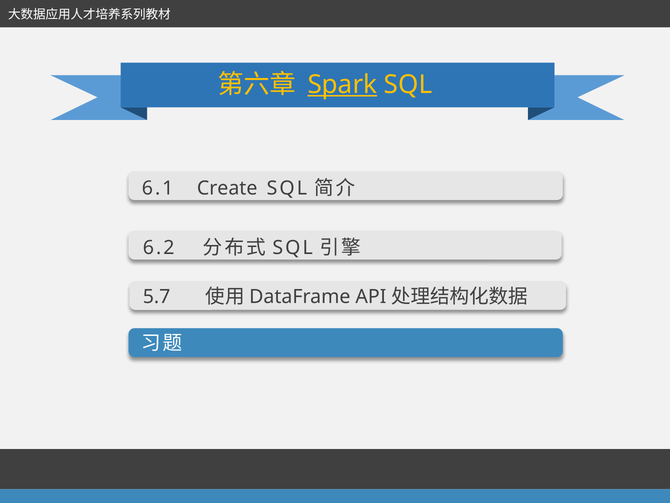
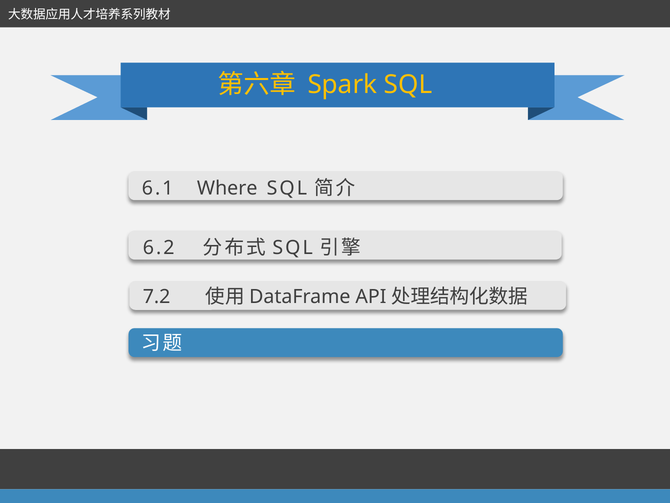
Spark underline: present -> none
Create: Create -> Where
5.7: 5.7 -> 7.2
